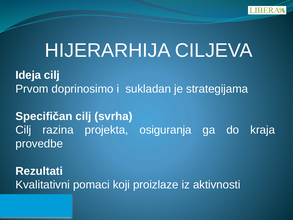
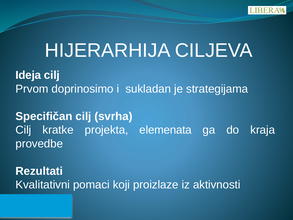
razina: razina -> kratke
osiguranja: osiguranja -> elemenata
